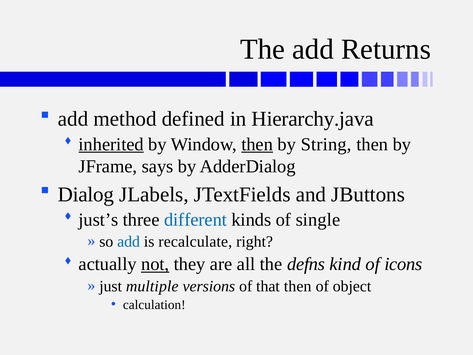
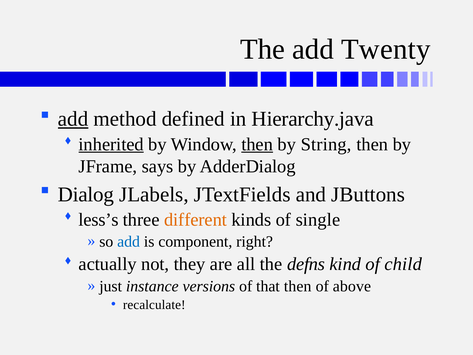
Returns: Returns -> Twenty
add at (73, 119) underline: none -> present
just’s: just’s -> less’s
different colour: blue -> orange
recalculate: recalculate -> component
not underline: present -> none
icons: icons -> child
multiple: multiple -> instance
object: object -> above
calculation: calculation -> recalculate
